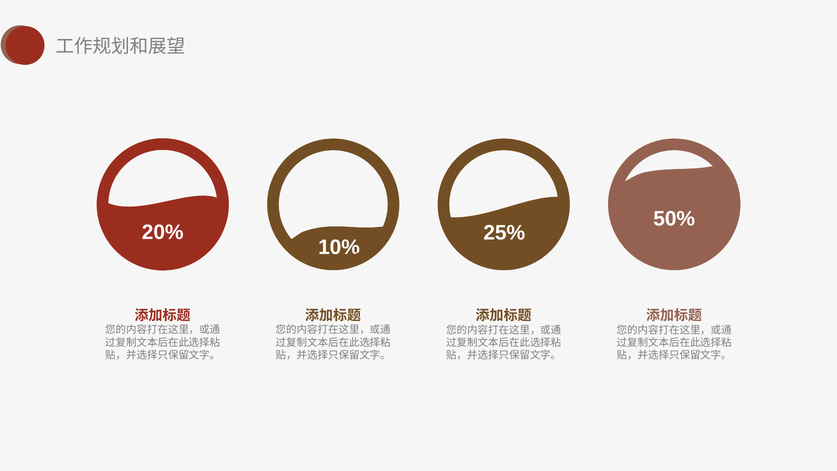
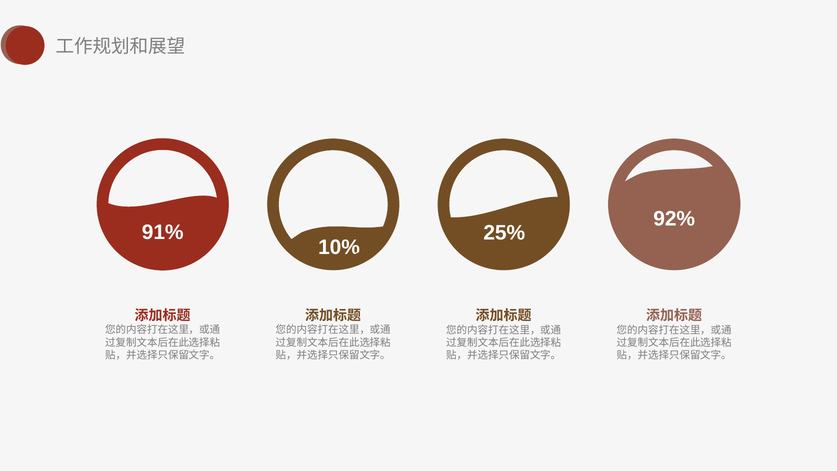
50%: 50% -> 92%
20%: 20% -> 91%
